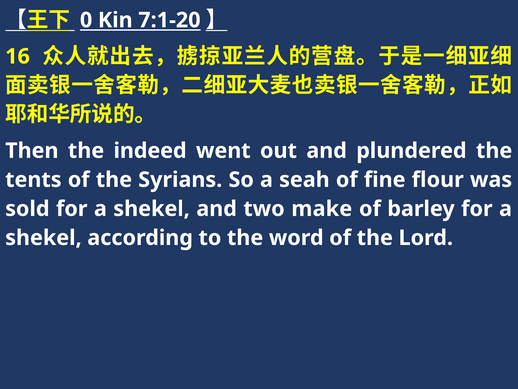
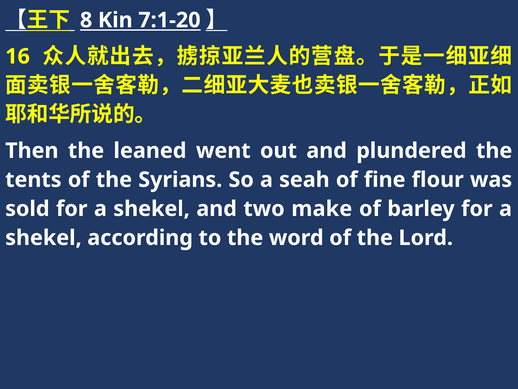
0: 0 -> 8
indeed: indeed -> leaned
